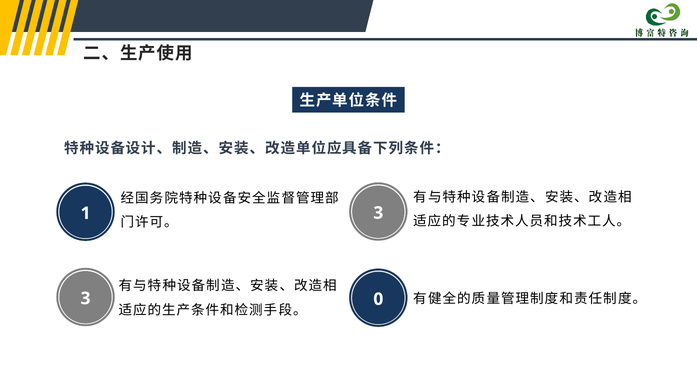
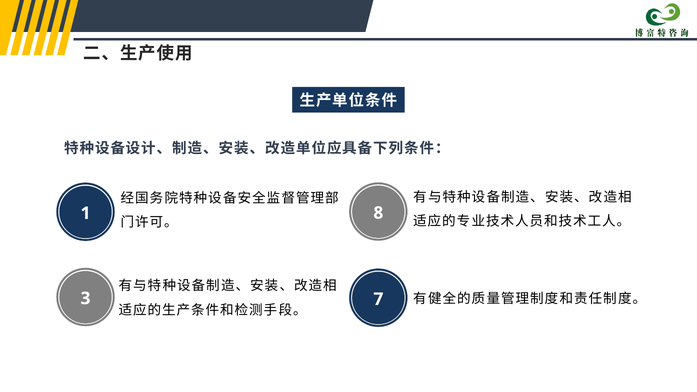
3 at (378, 213): 3 -> 8
0: 0 -> 7
